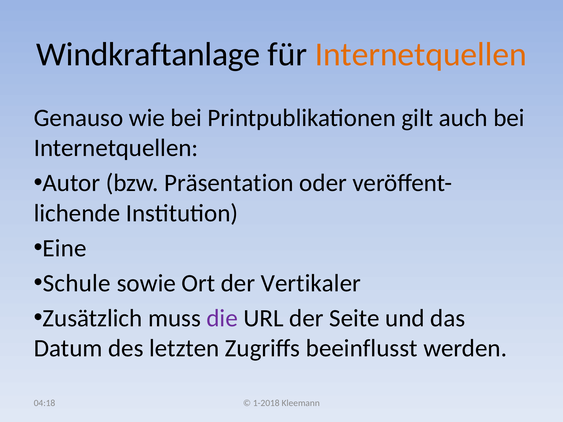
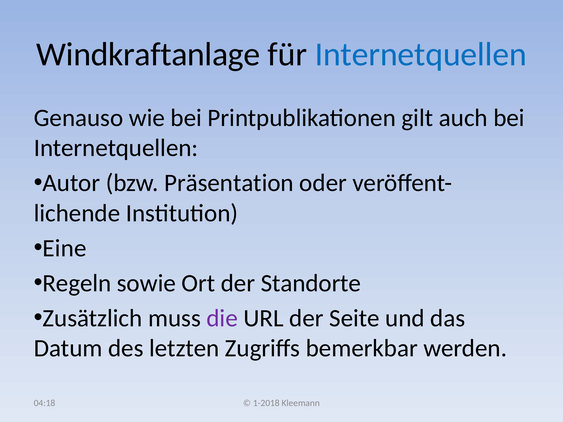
Internetquellen at (421, 54) colour: orange -> blue
Schule: Schule -> Regeln
Vertikaler: Vertikaler -> Standorte
beeinflusst: beeinflusst -> bemerkbar
